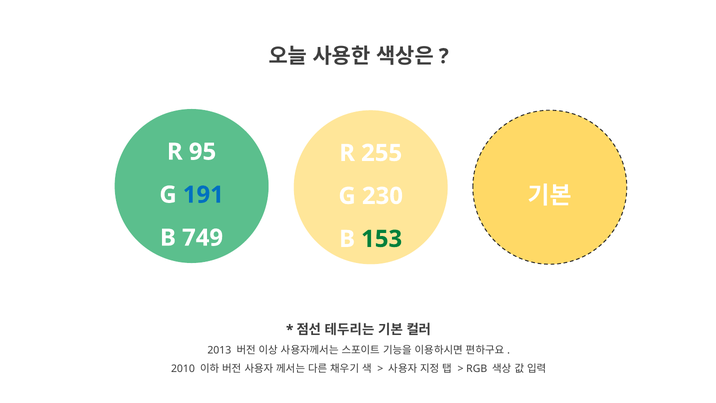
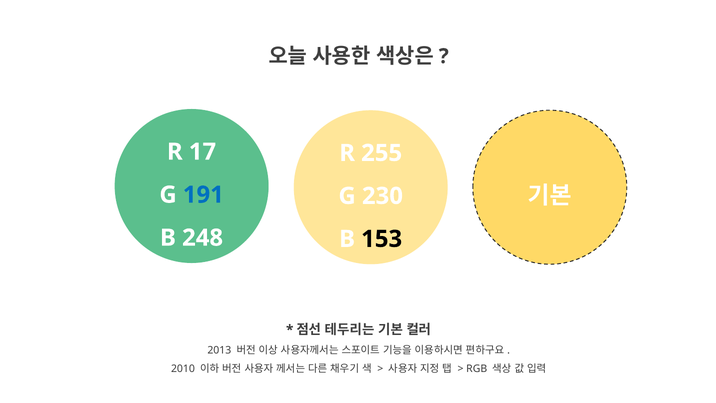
95: 95 -> 17
749: 749 -> 248
153 colour: green -> black
